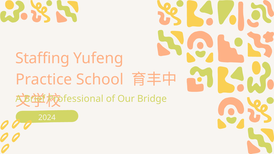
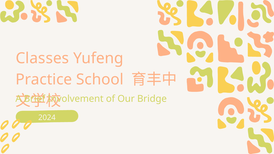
Staffing: Staffing -> Classes
Professional: Professional -> Involvement
